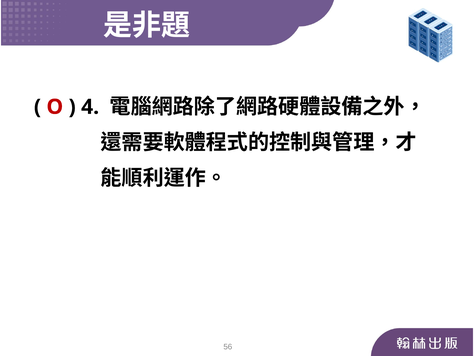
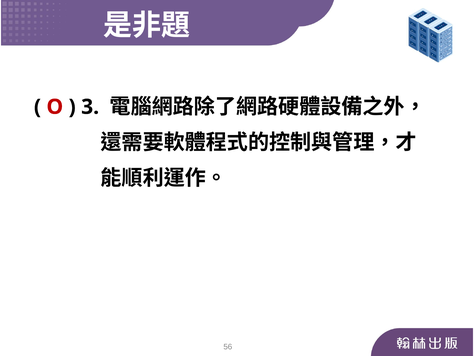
4: 4 -> 3
